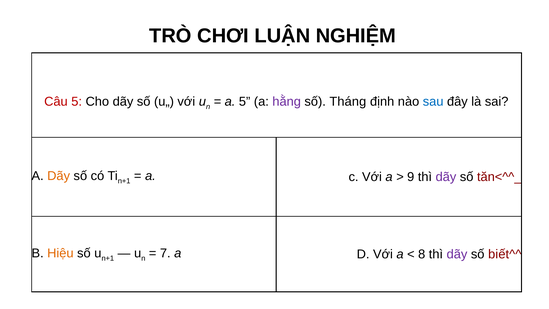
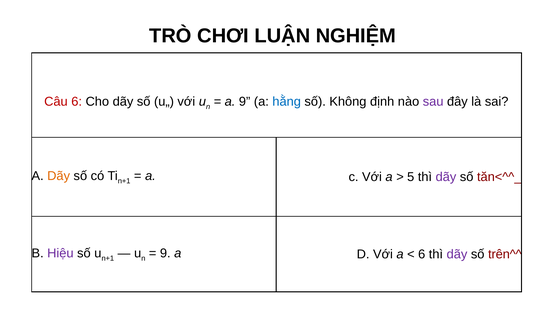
Câu 5: 5 -> 6
a 5: 5 -> 9
hằng colour: purple -> blue
Tháng: Tháng -> Không
sau colour: blue -> purple
9: 9 -> 5
Hiệu colour: orange -> purple
7 at (165, 253): 7 -> 9
8 at (422, 254): 8 -> 6
biết^^: biết^^ -> trên^^
